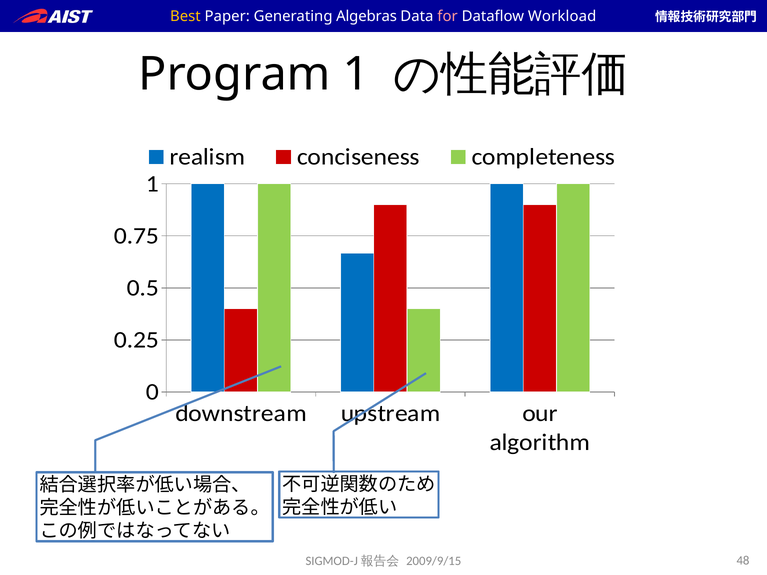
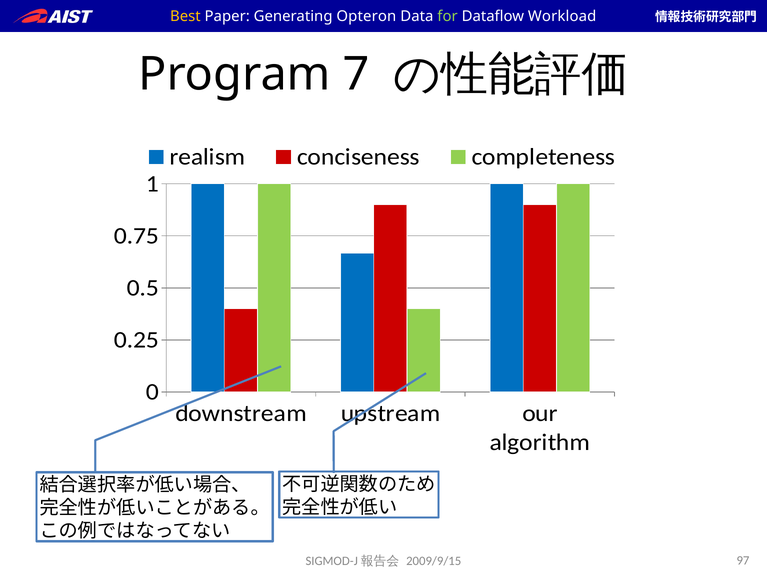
Algebras: Algebras -> Opteron
for colour: pink -> light green
Program 1: 1 -> 7
48: 48 -> 97
